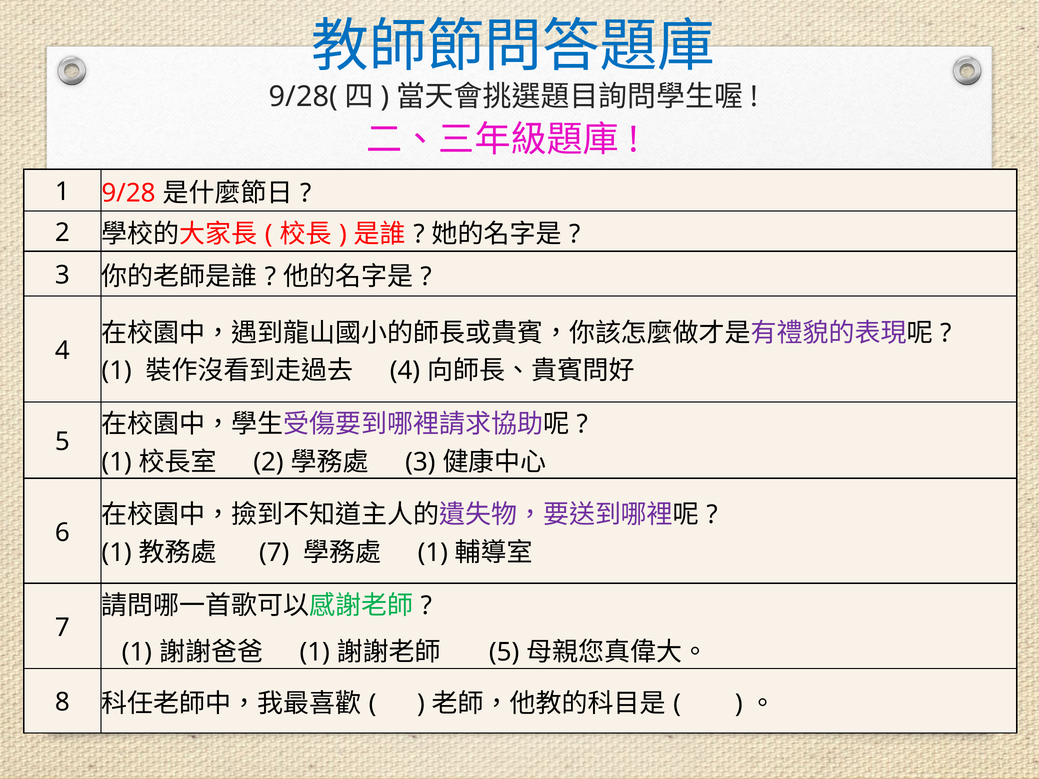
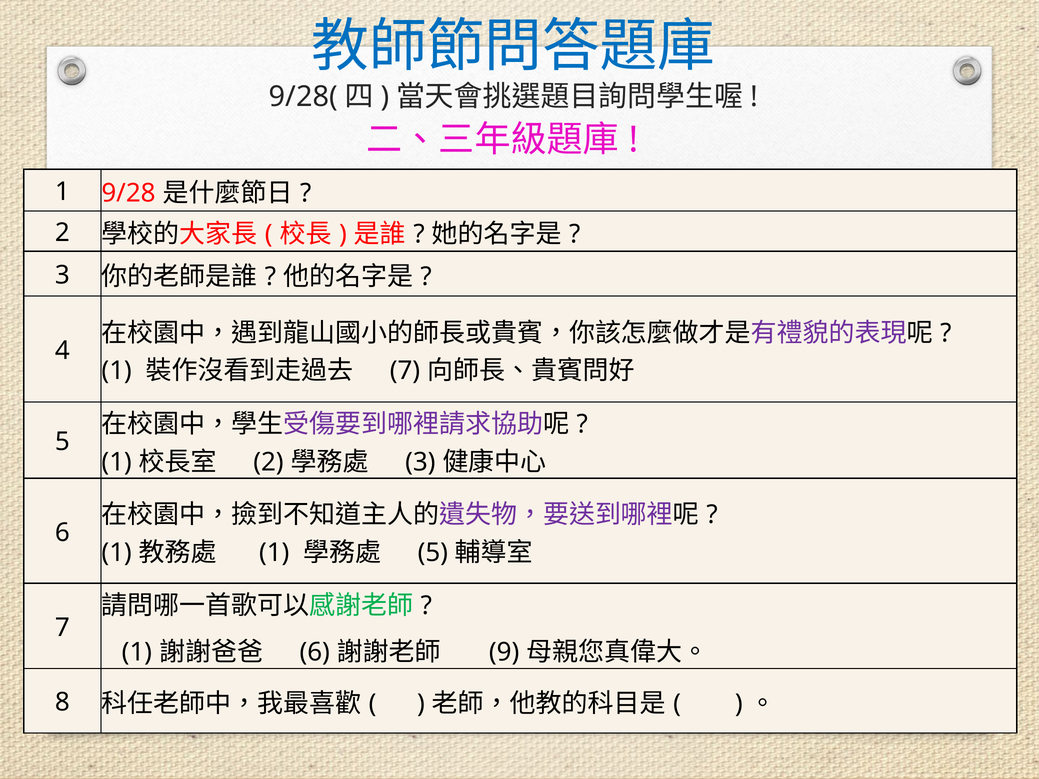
4 at (405, 371): 4 -> 7
7 at (274, 553): 7 -> 1
1 at (433, 553): 1 -> 5
1 at (315, 652): 1 -> 6
5 at (504, 652): 5 -> 9
